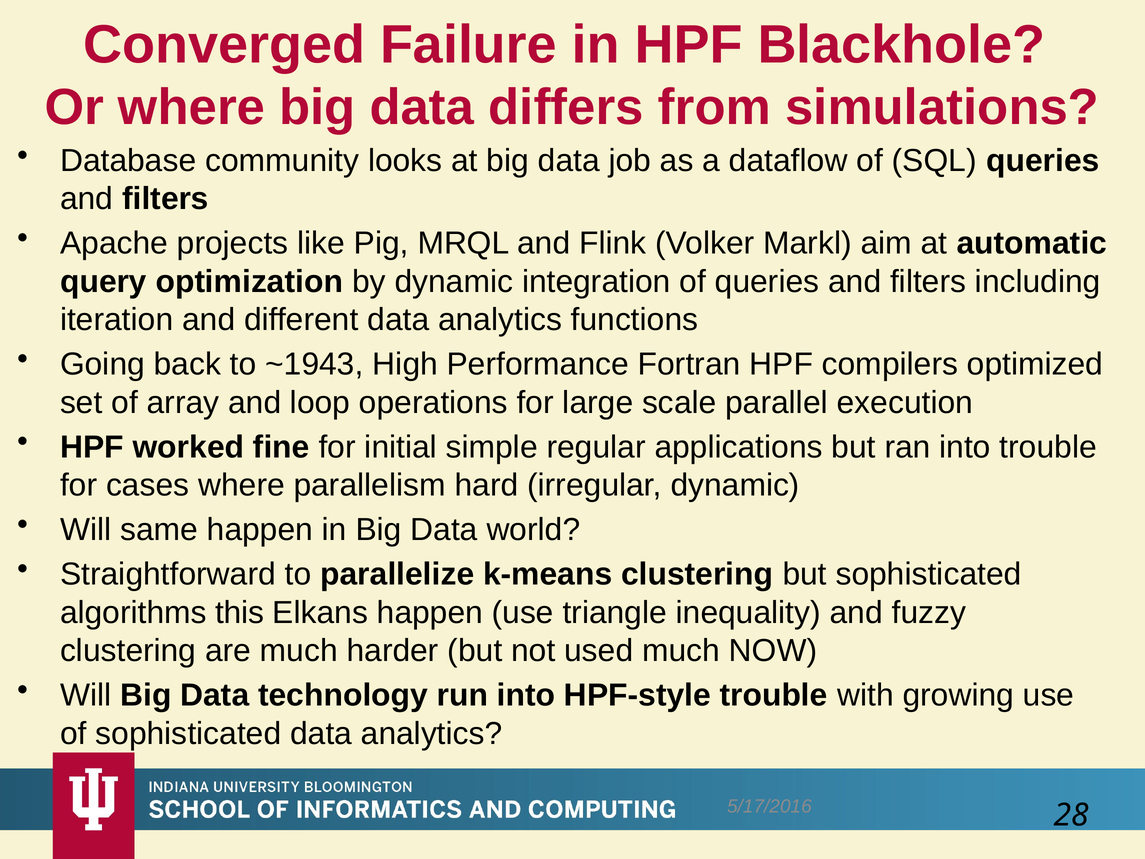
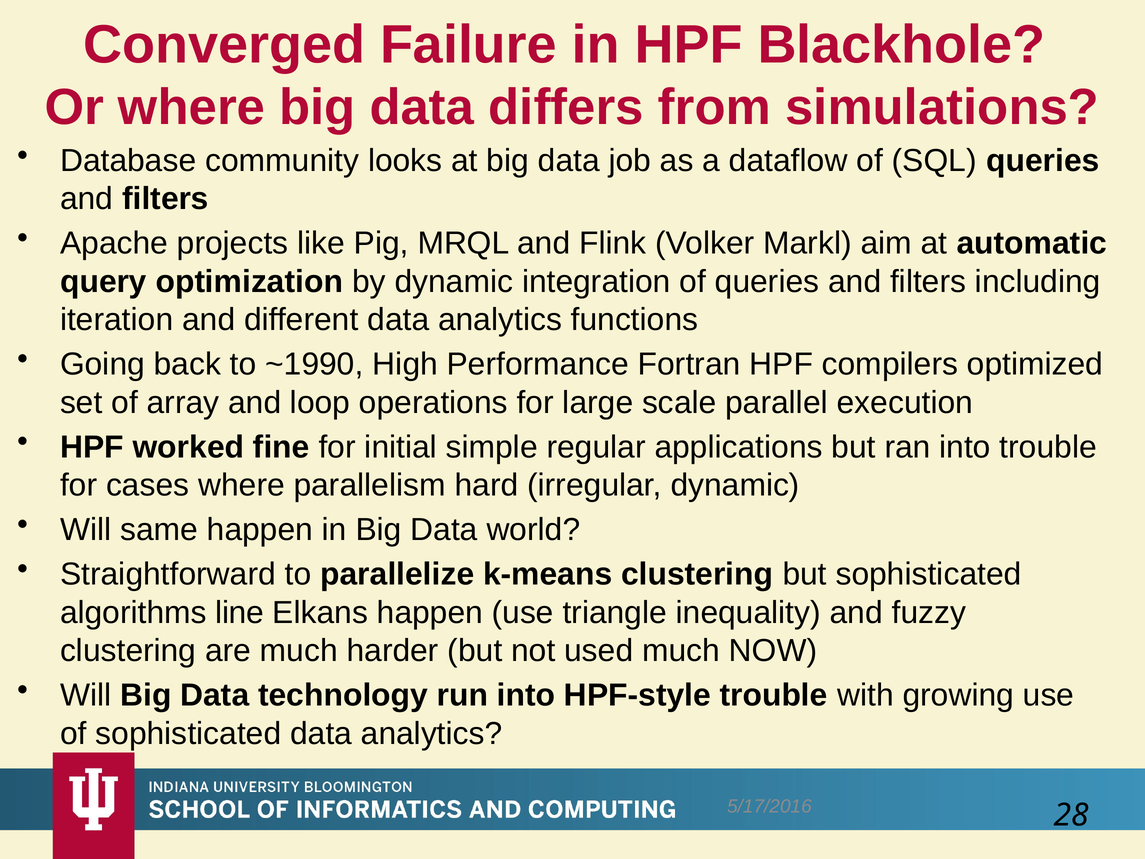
~1943: ~1943 -> ~1990
this: this -> line
